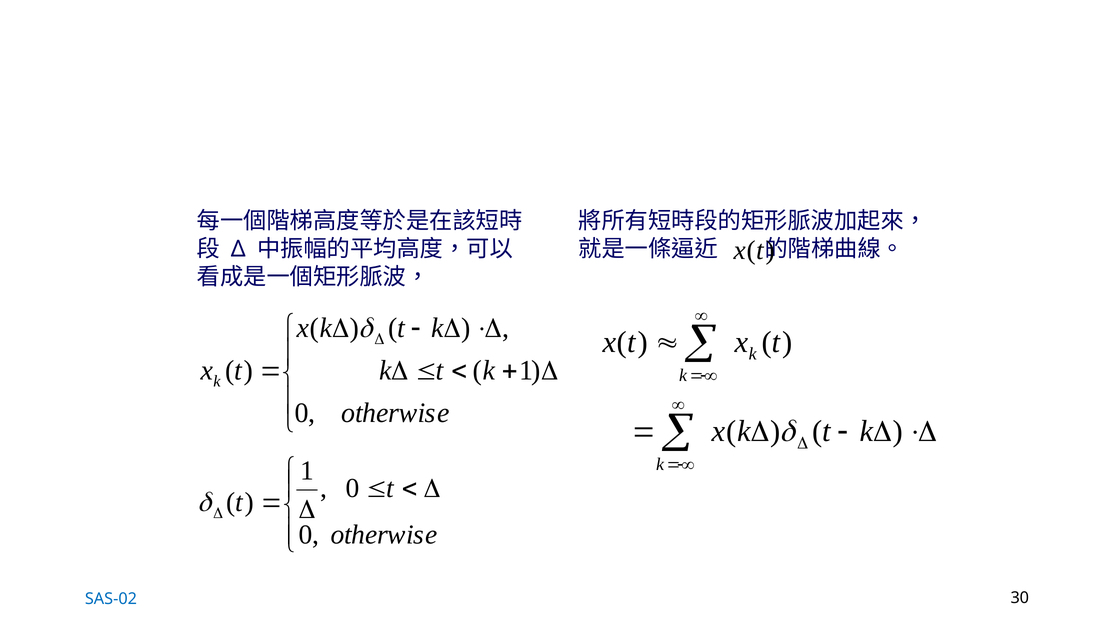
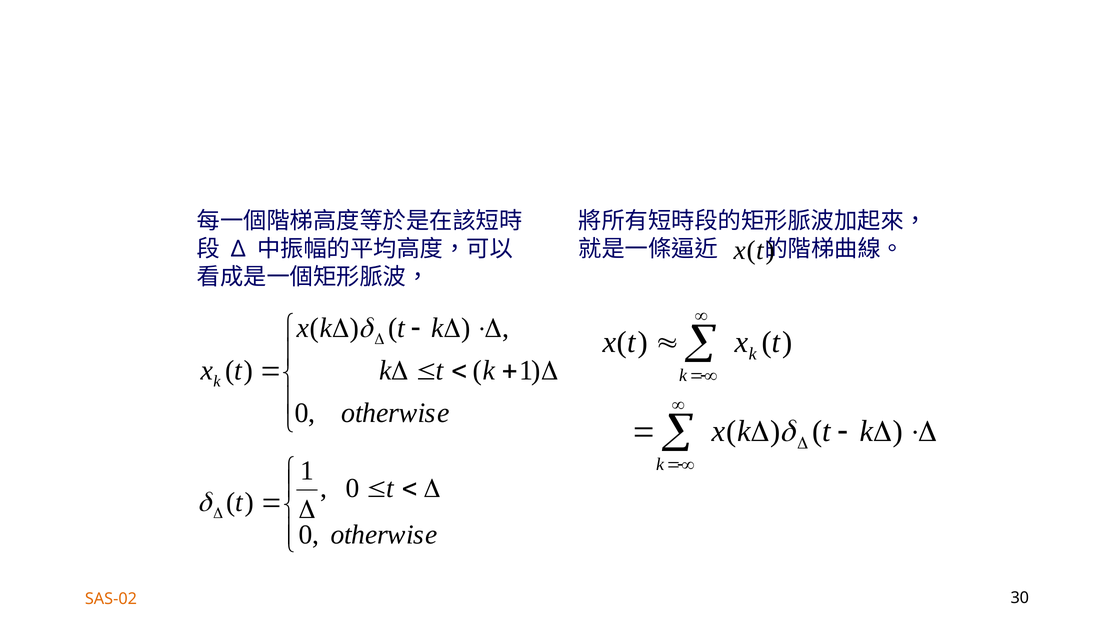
SAS-02 colour: blue -> orange
